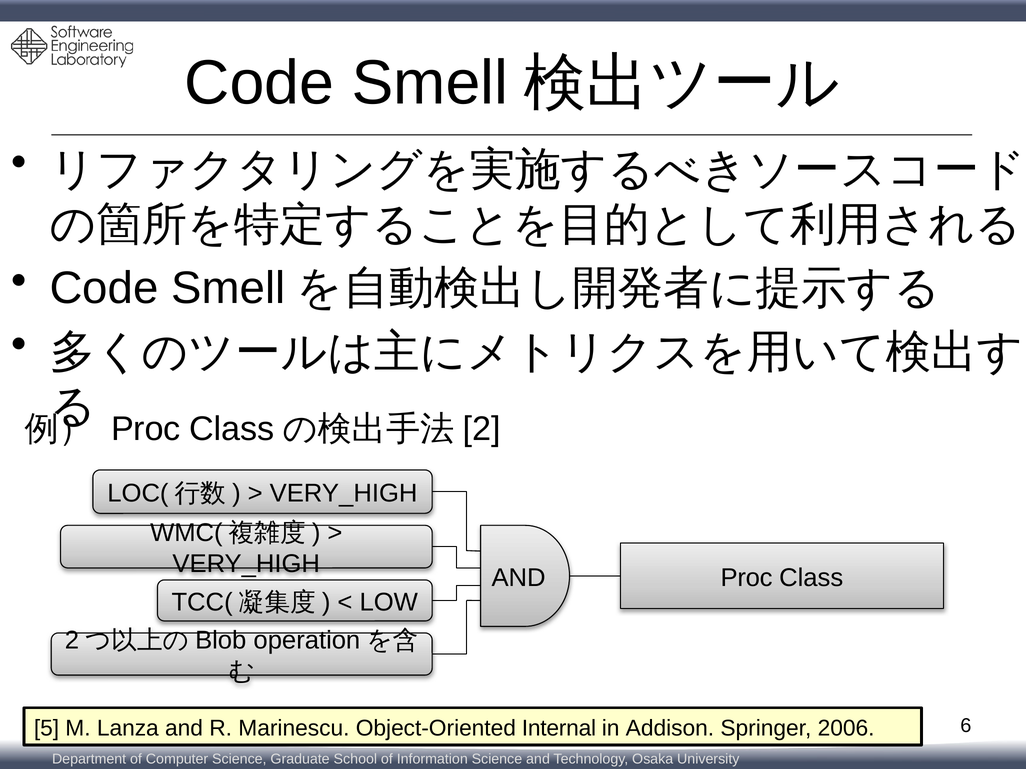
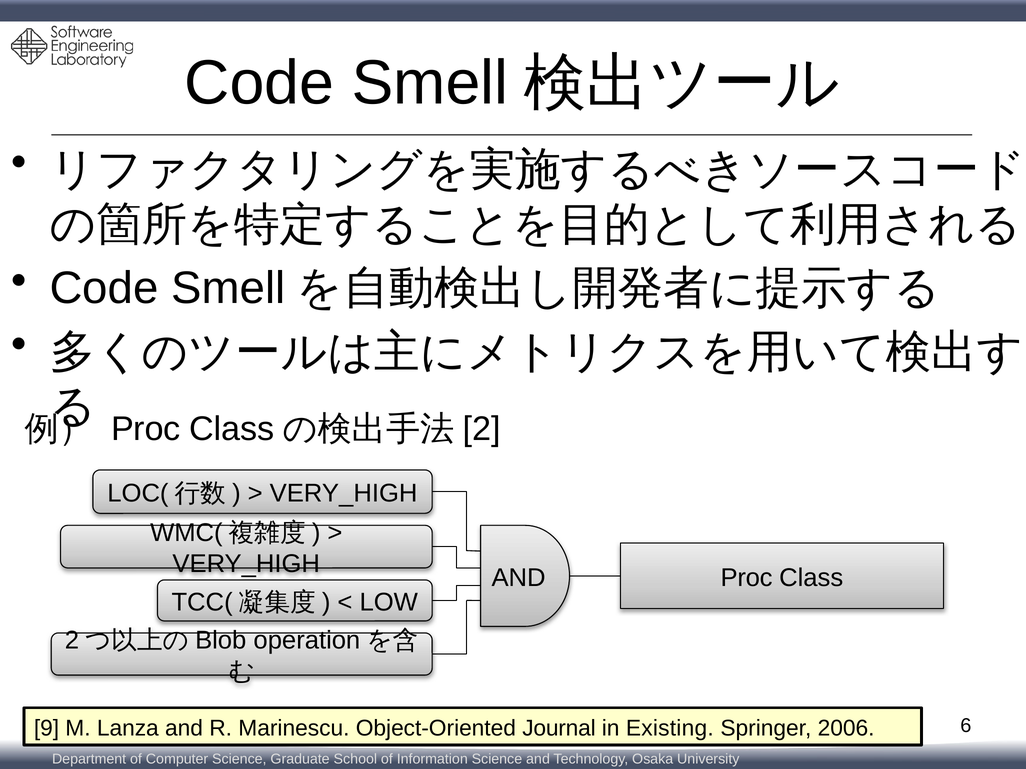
5: 5 -> 9
Internal: Internal -> Journal
Addison: Addison -> Existing
